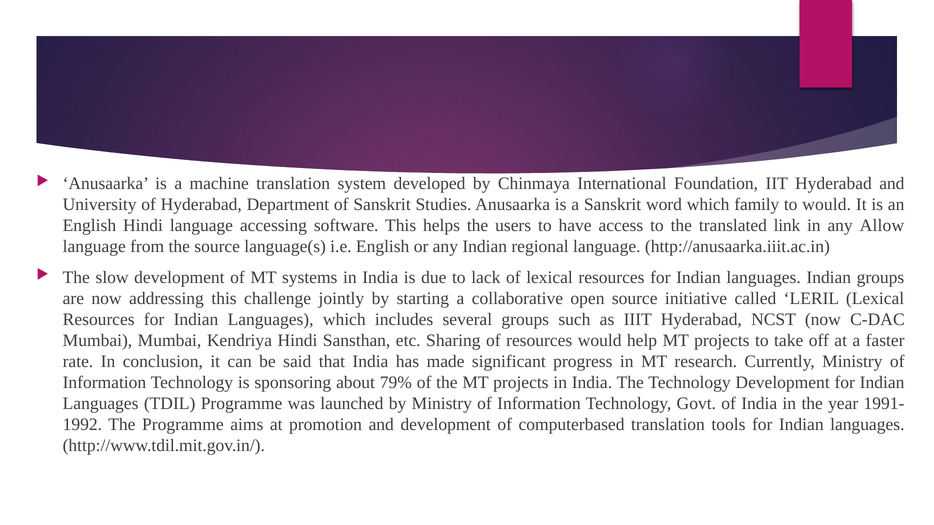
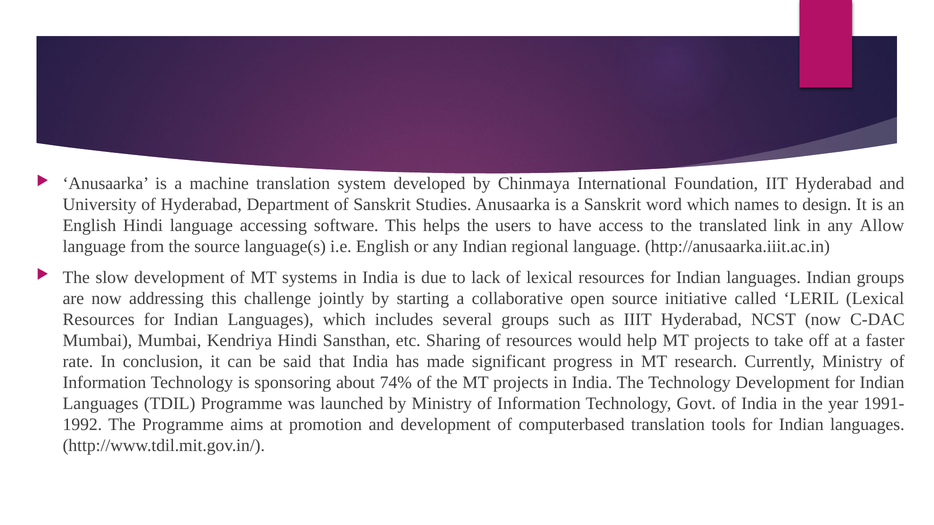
family: family -> names
to would: would -> design
79%: 79% -> 74%
